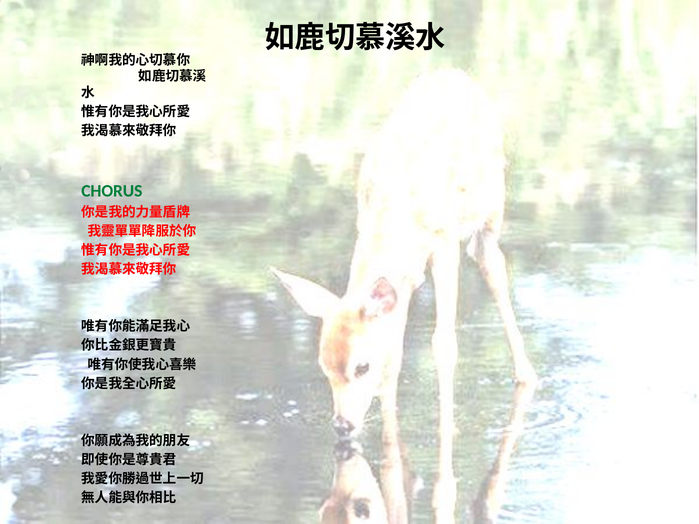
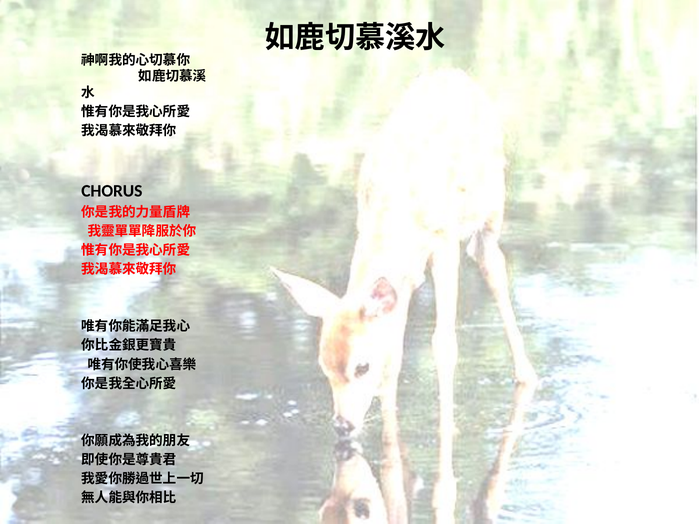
CHORUS colour: green -> black
